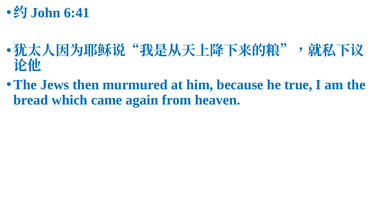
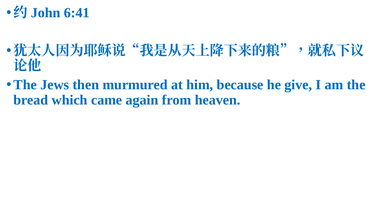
true: true -> give
